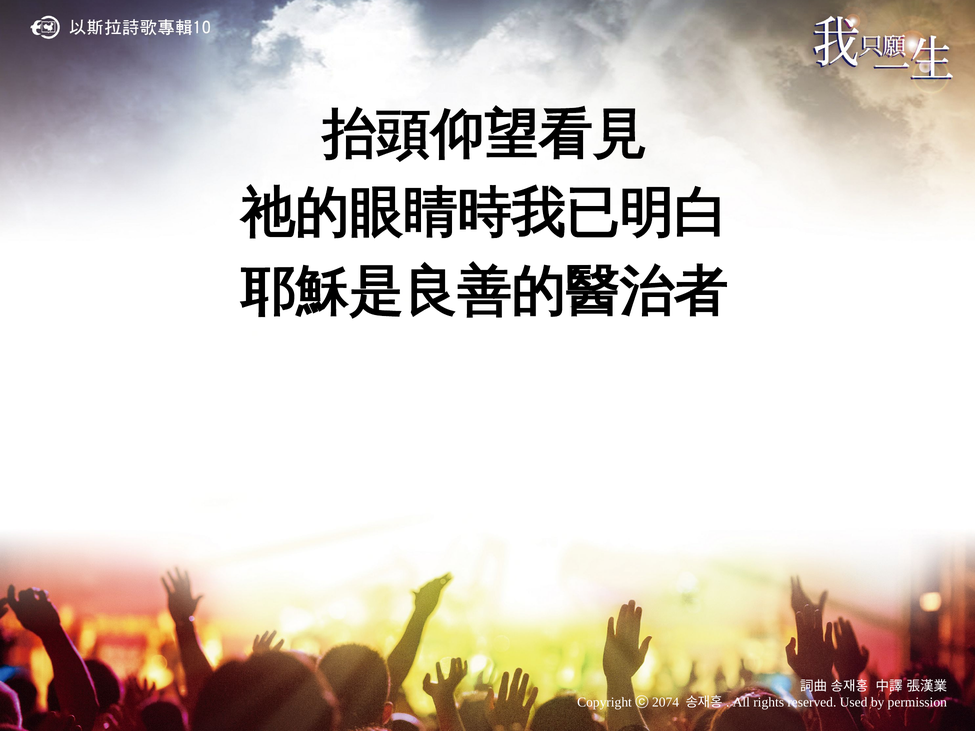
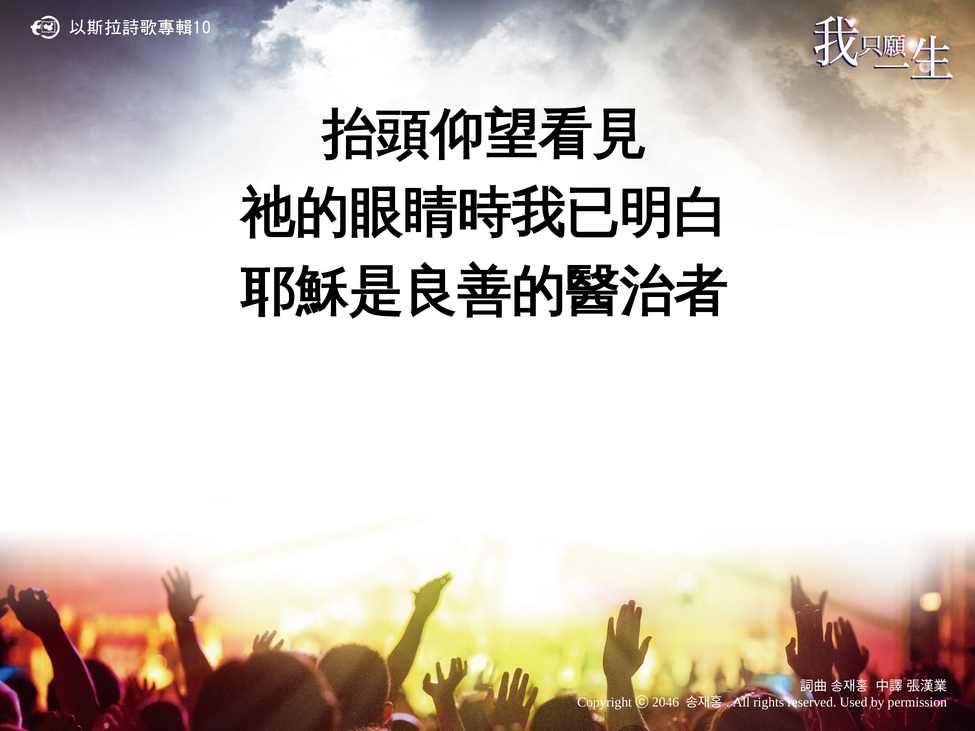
2074: 2074 -> 2046
